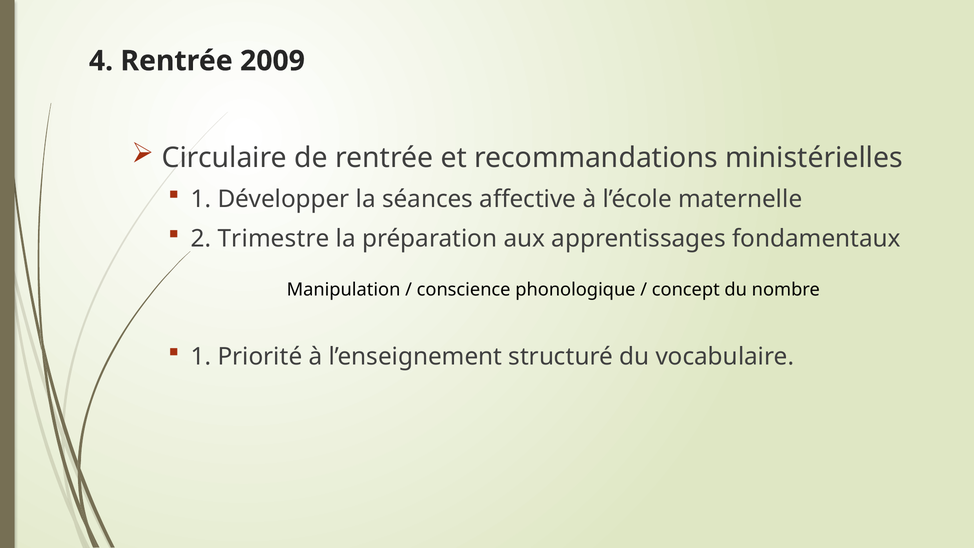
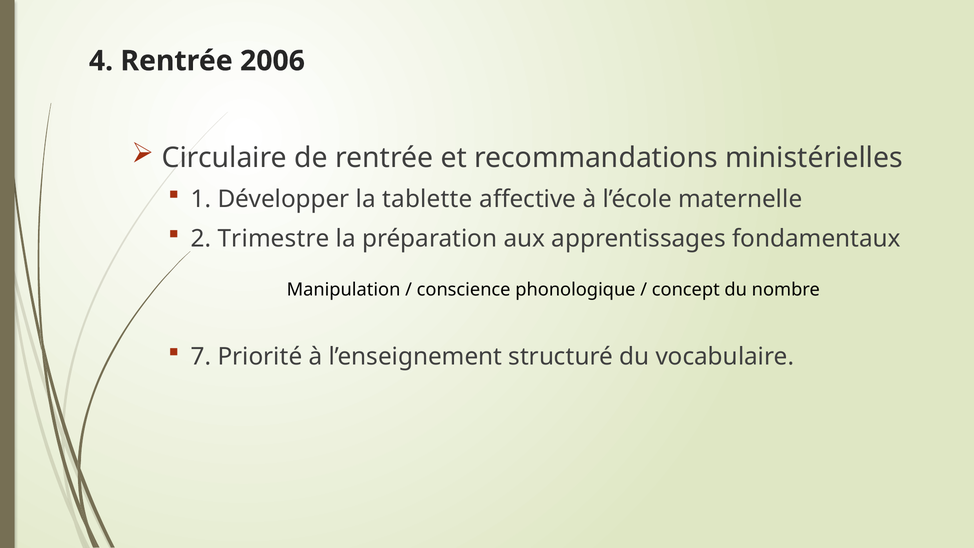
2009: 2009 -> 2006
séances: séances -> tablette
1 at (201, 357): 1 -> 7
